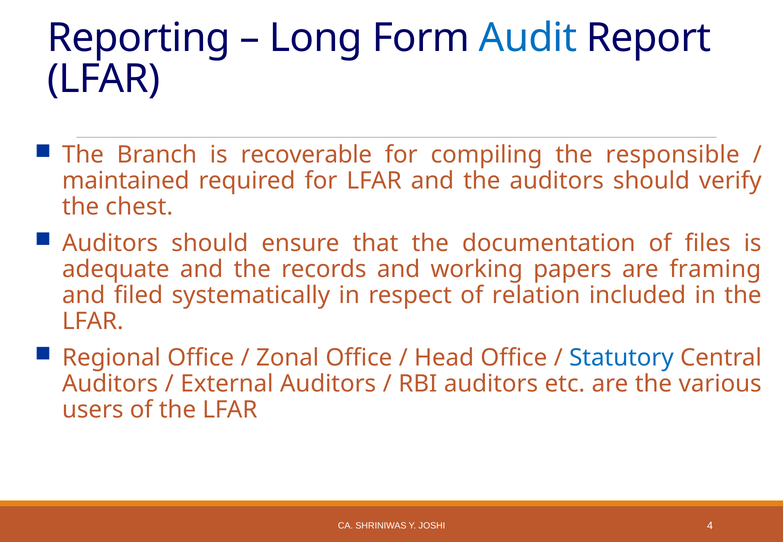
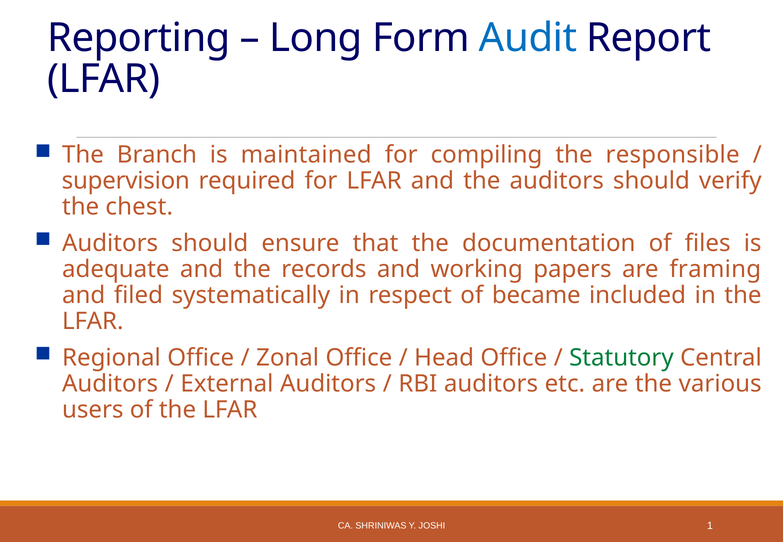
recoverable: recoverable -> maintained
maintained: maintained -> supervision
relation: relation -> became
Statutory colour: blue -> green
4: 4 -> 1
